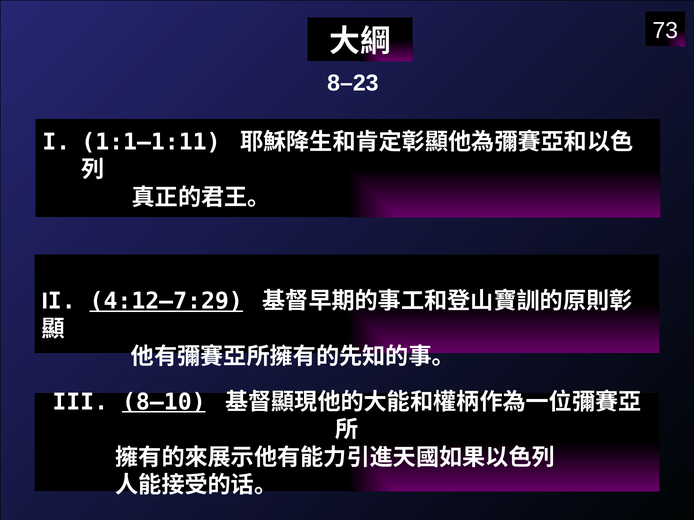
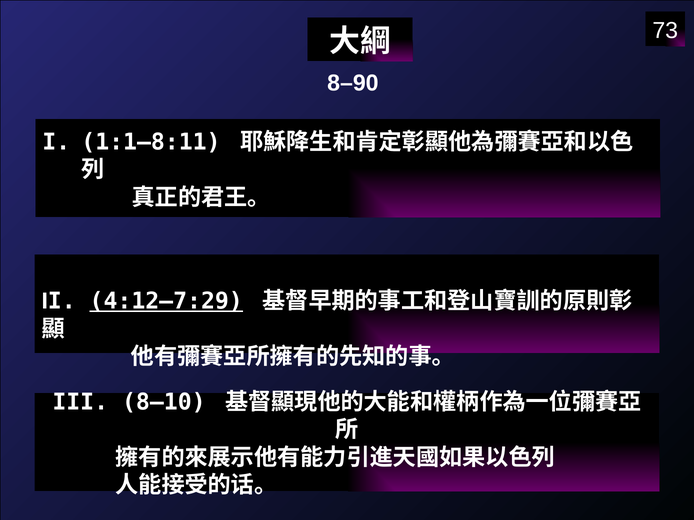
8–23: 8–23 -> 8–90
1:1–1:11: 1:1–1:11 -> 1:1–8:11
8–10 underline: present -> none
